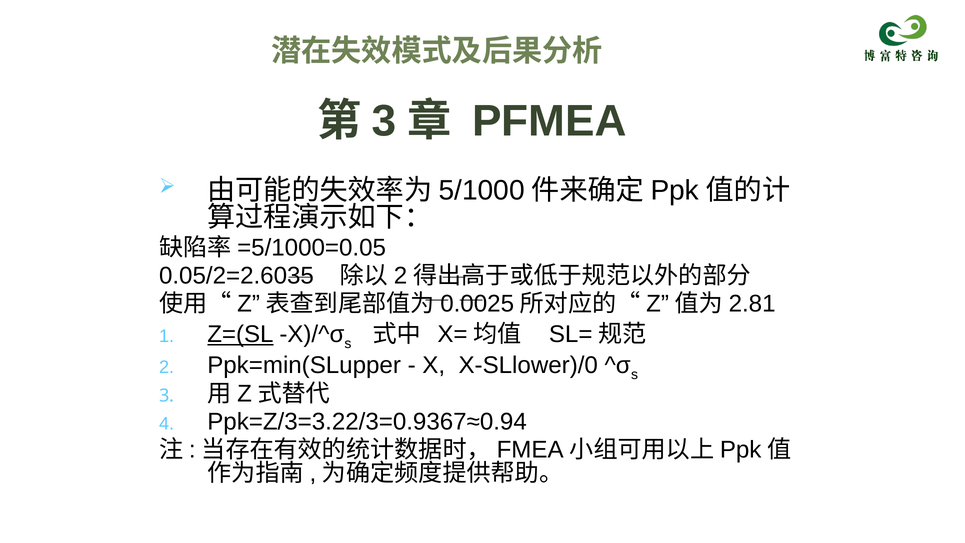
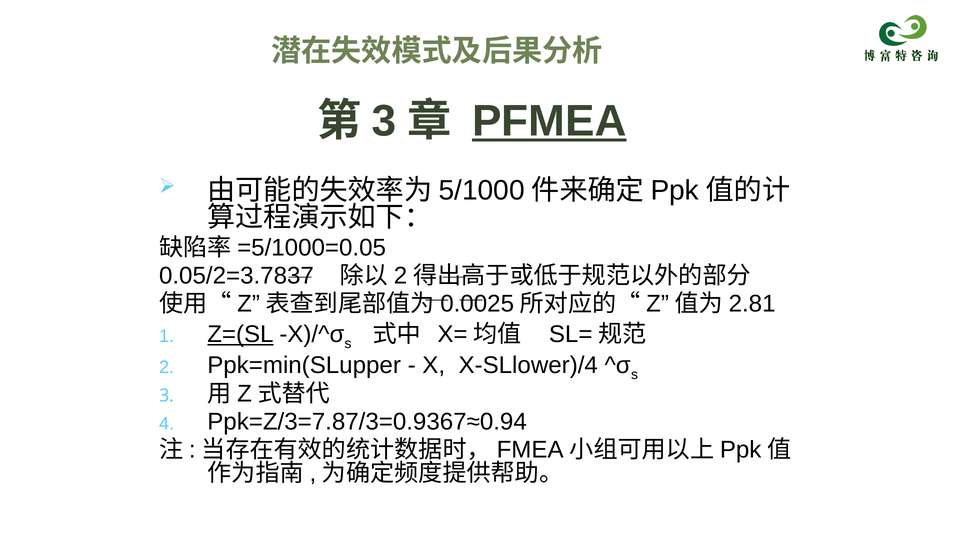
PFMEA underline: none -> present
0.05/2=2.6035: 0.05/2=2.6035 -> 0.05/2=3.7837
X-SLlower)/0: X-SLlower)/0 -> X-SLlower)/4
Ppk=Z/3=3.22/3=0.9367≈0.94: Ppk=Z/3=3.22/3=0.9367≈0.94 -> Ppk=Z/3=7.87/3=0.9367≈0.94
